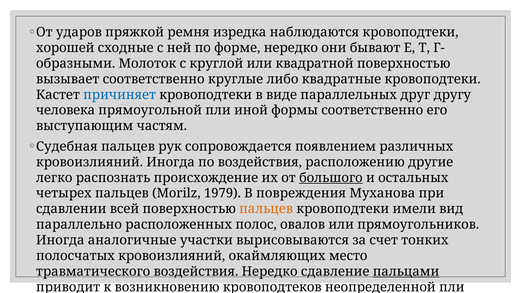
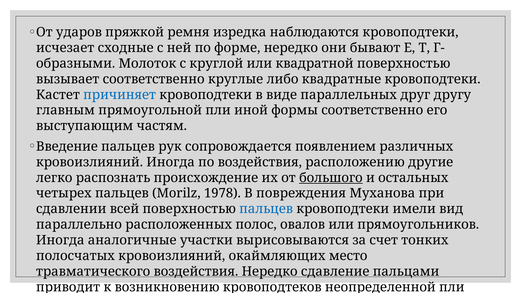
хорошей: хорошей -> исчезает
человека: человека -> главным
Судебная: Судебная -> Введение
1979: 1979 -> 1978
пальцев at (266, 209) colour: orange -> blue
пальцами underline: present -> none
